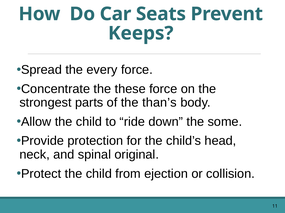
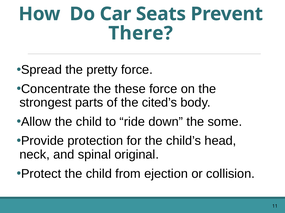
Keeps: Keeps -> There
every: every -> pretty
than’s: than’s -> cited’s
